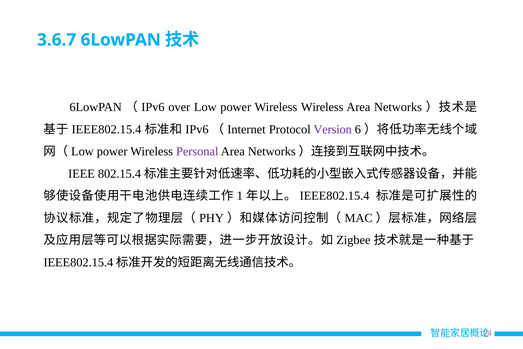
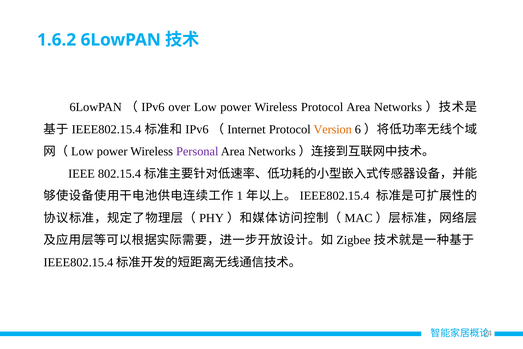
3.6.7: 3.6.7 -> 1.6.2
Wireless Wireless: Wireless -> Protocol
Version colour: purple -> orange
